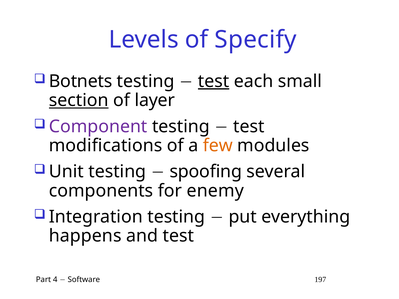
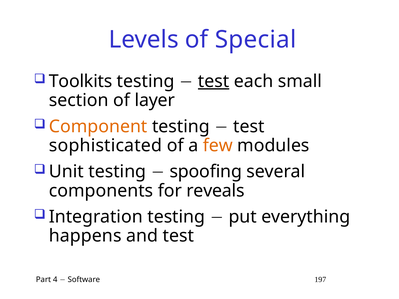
Specify: Specify -> Special
Botnets: Botnets -> Toolkits
section underline: present -> none
Component colour: purple -> orange
modifications: modifications -> sophisticated
enemy: enemy -> reveals
